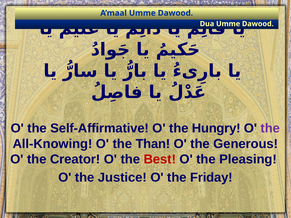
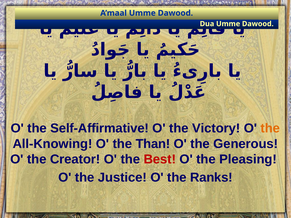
Hungry: Hungry -> Victory
the at (270, 128) colour: purple -> orange
Friday: Friday -> Ranks
